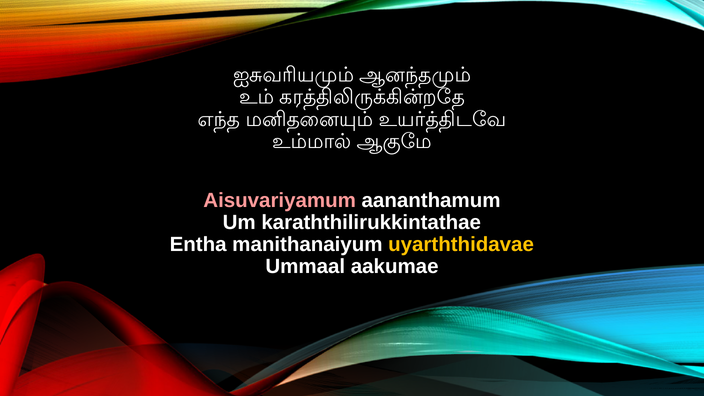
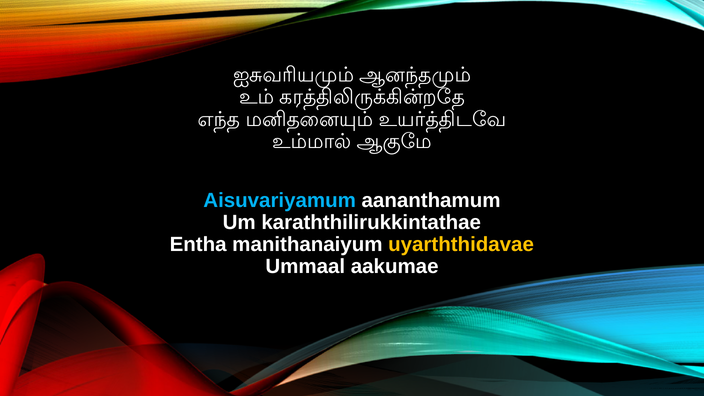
Aisuvariyamum colour: pink -> light blue
